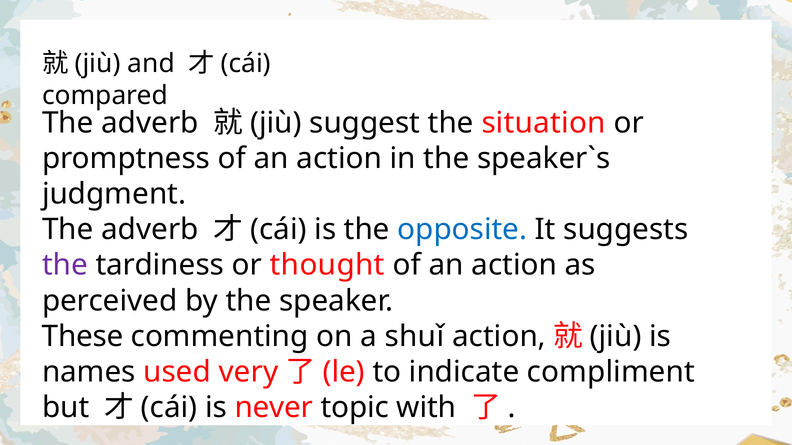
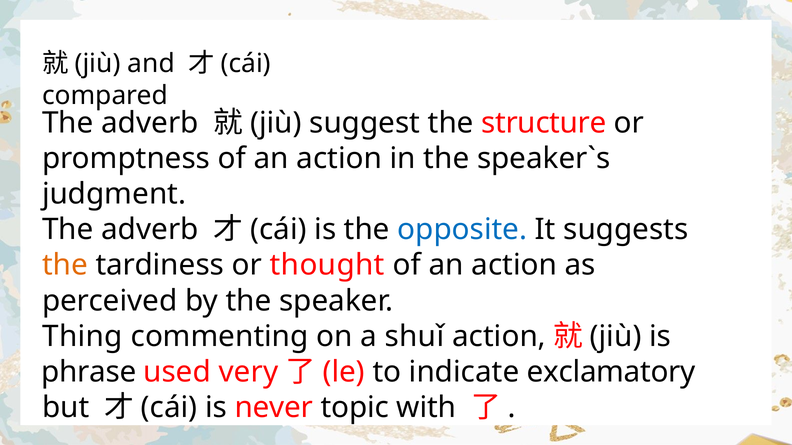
situation: situation -> structure
the at (65, 265) colour: purple -> orange
These: These -> Thing
names: names -> phrase
compliment: compliment -> exclamatory
